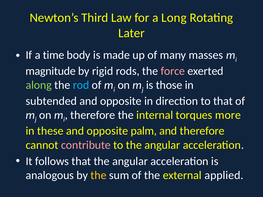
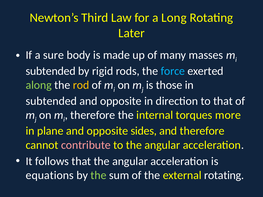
time: time -> sure
magnitude at (51, 71): magnitude -> subtended
force colour: pink -> light blue
rod colour: light blue -> yellow
these: these -> plane
palm: palm -> sides
analogous: analogous -> equations
the at (99, 176) colour: yellow -> light green
external applied: applied -> rotating
